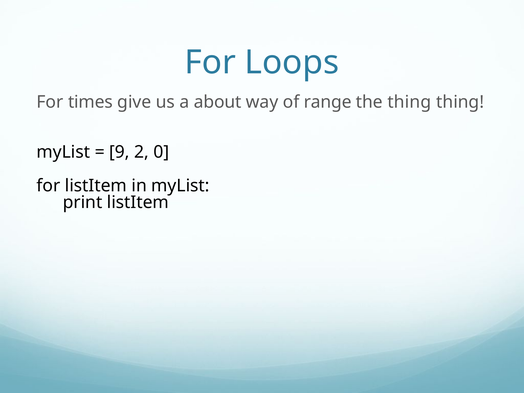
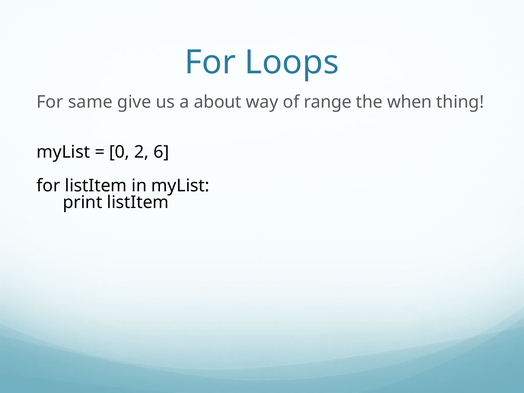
times: times -> same
the thing: thing -> when
9: 9 -> 0
0: 0 -> 6
